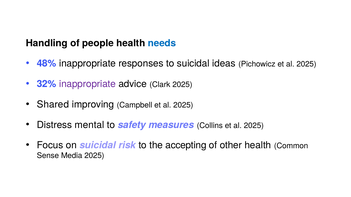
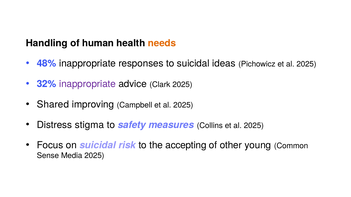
people: people -> human
needs colour: blue -> orange
mental: mental -> stigma
other health: health -> young
